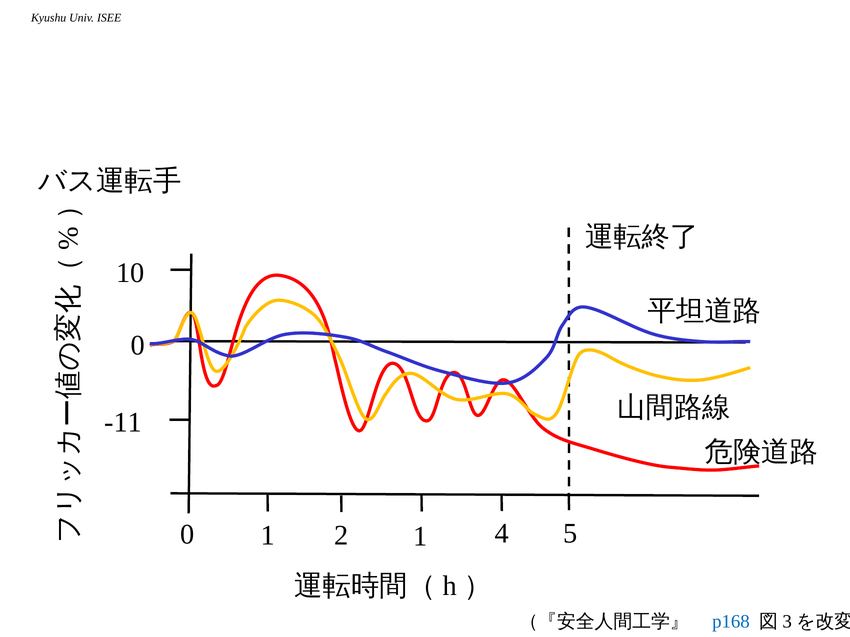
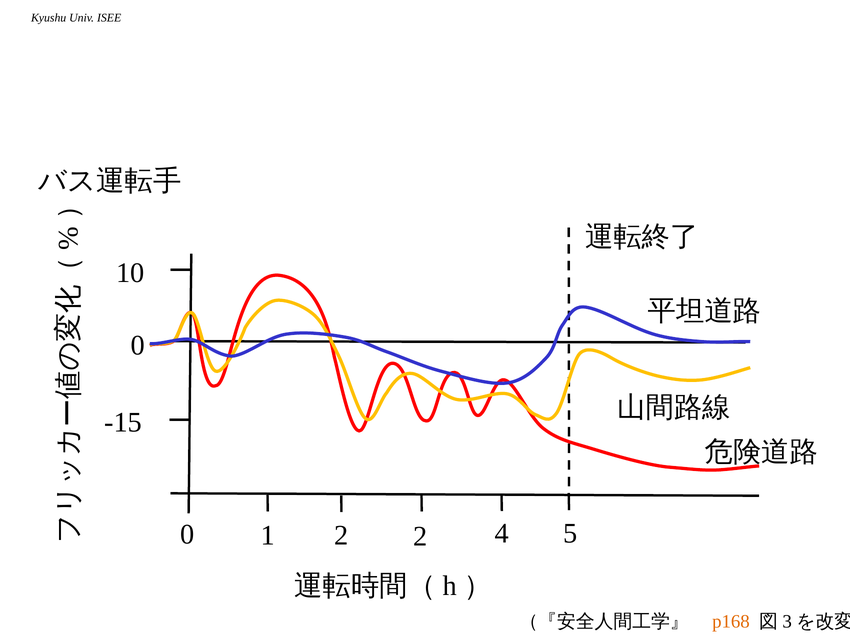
-11: -11 -> -15
2 1: 1 -> 2
p168 colour: blue -> orange
